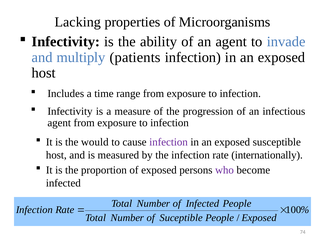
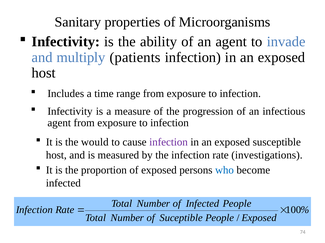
Lacking: Lacking -> Sanitary
internationally: internationally -> investigations
who colour: purple -> blue
